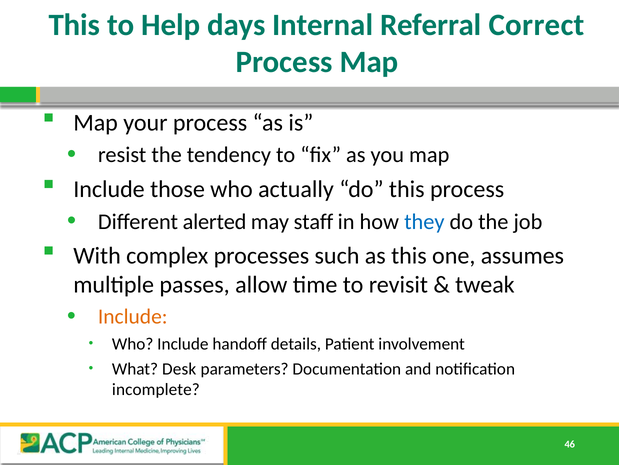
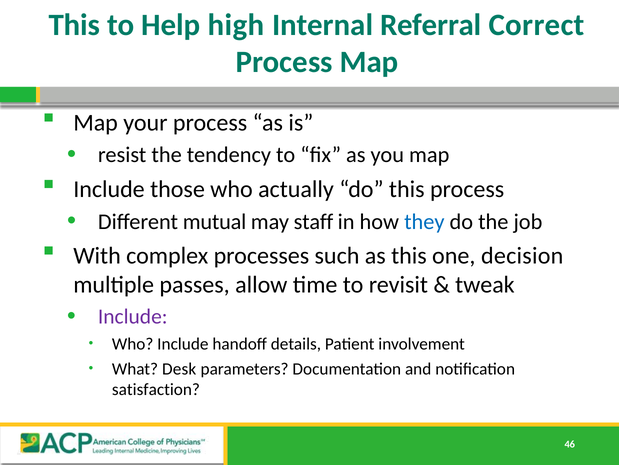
days: days -> high
alerted: alerted -> mutual
assumes: assumes -> decision
Include at (133, 316) colour: orange -> purple
incomplete: incomplete -> satisfaction
